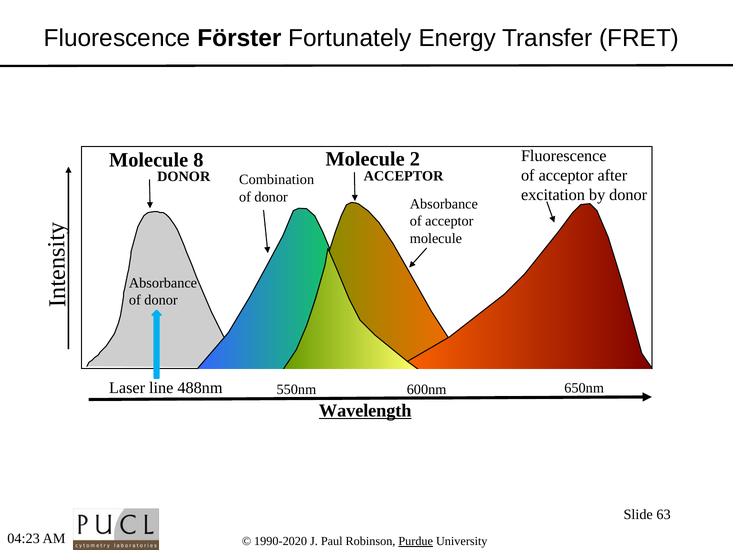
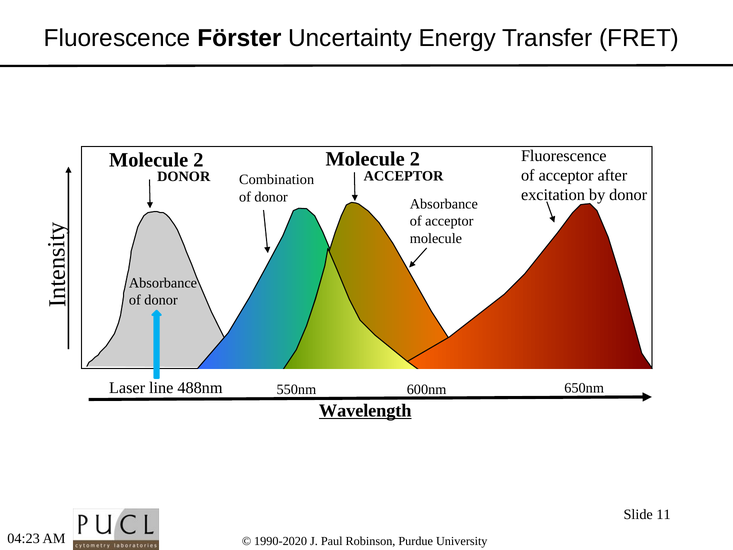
Fortunately: Fortunately -> Uncertainty
8 at (198, 160): 8 -> 2
63: 63 -> 11
Purdue underline: present -> none
